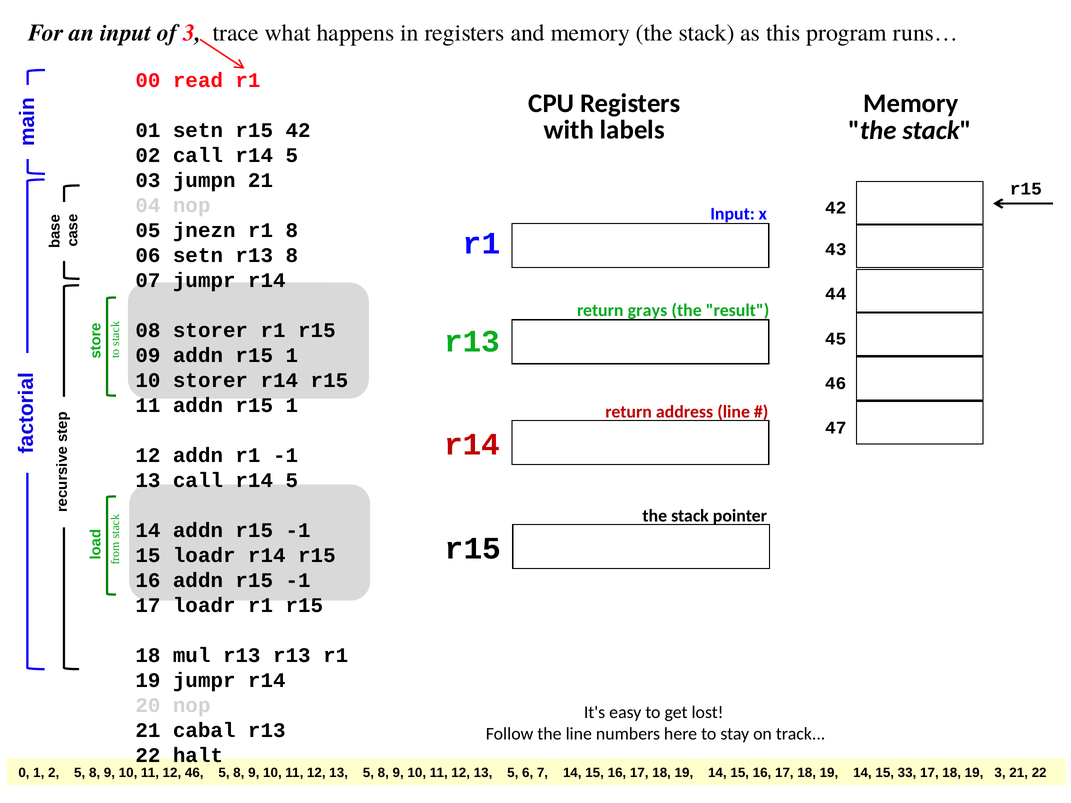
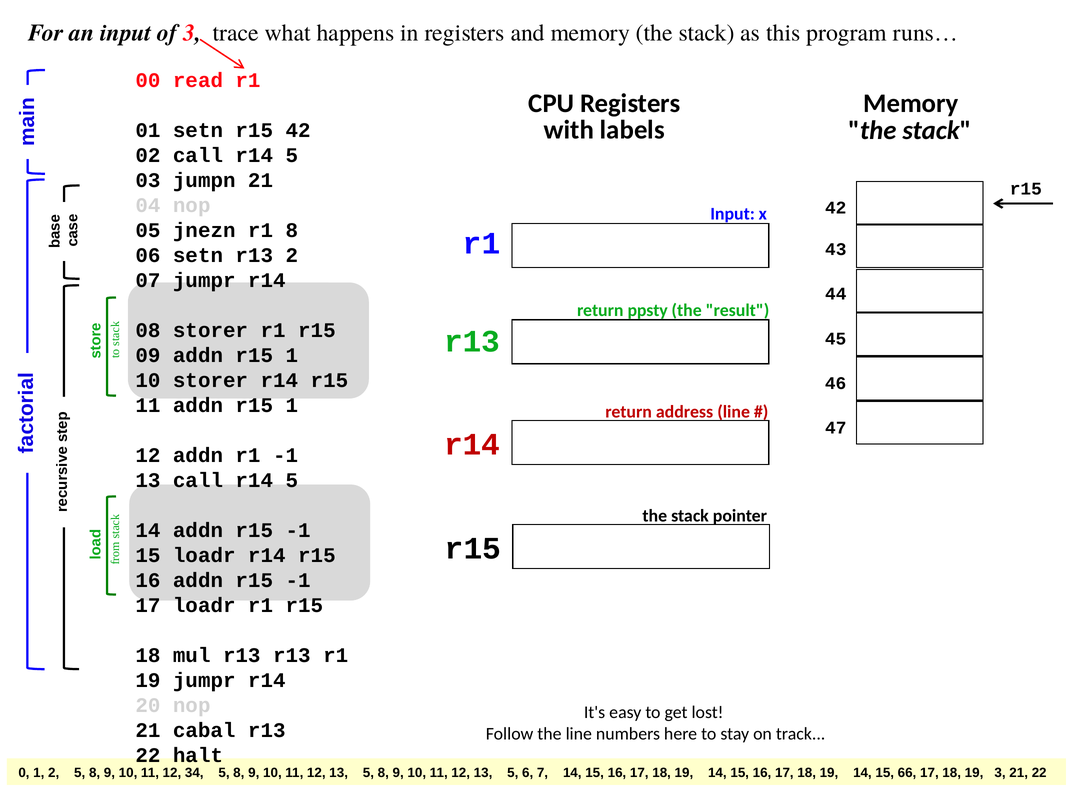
r13 8: 8 -> 2
grays: grays -> ppsty
12 46: 46 -> 34
33: 33 -> 66
